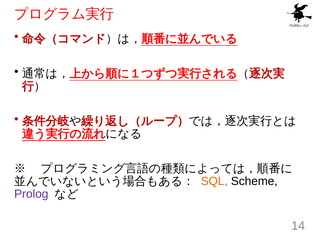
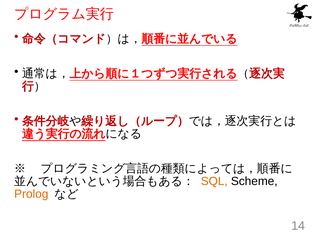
Prolog colour: purple -> orange
